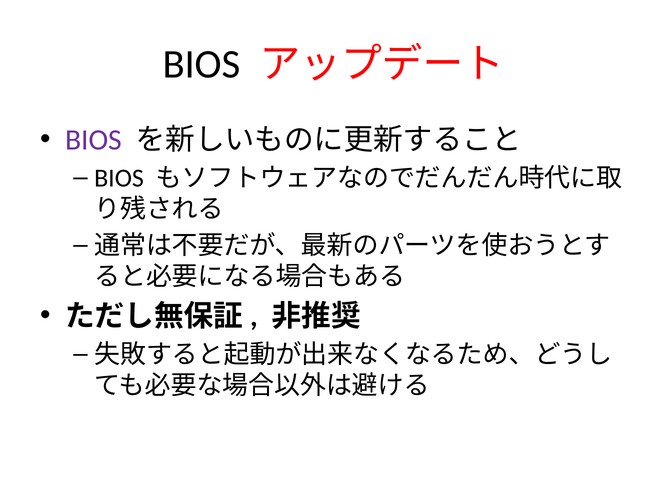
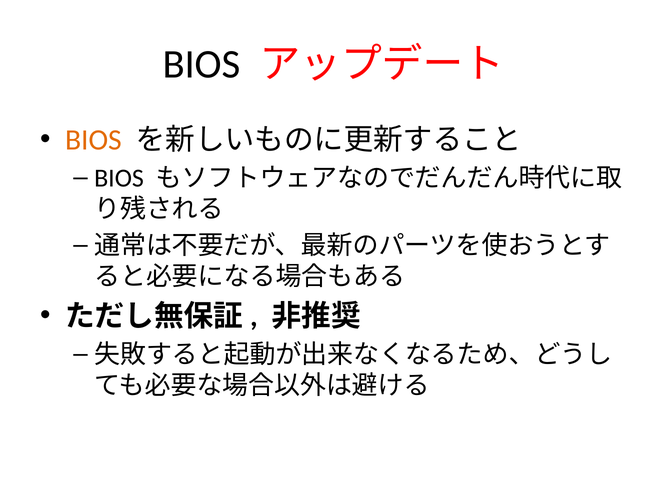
BIOS at (93, 140) colour: purple -> orange
